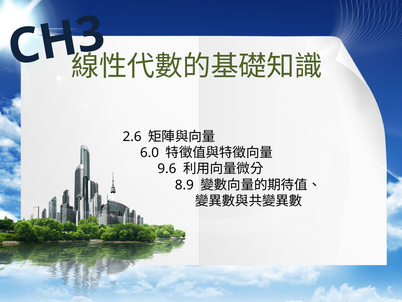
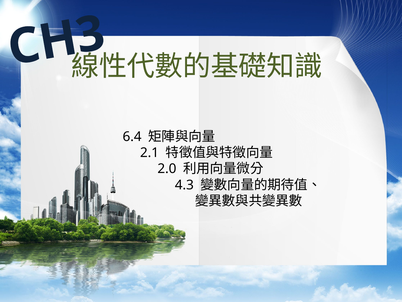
2.6: 2.6 -> 6.4
6.0: 6.0 -> 2.1
9.6: 9.6 -> 2.0
8.9: 8.9 -> 4.3
